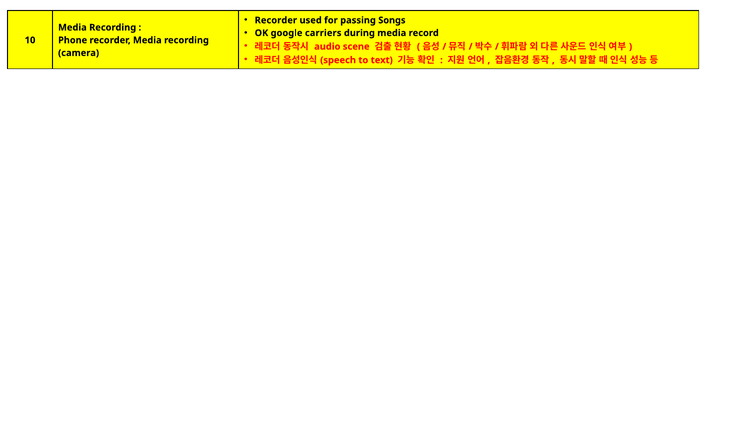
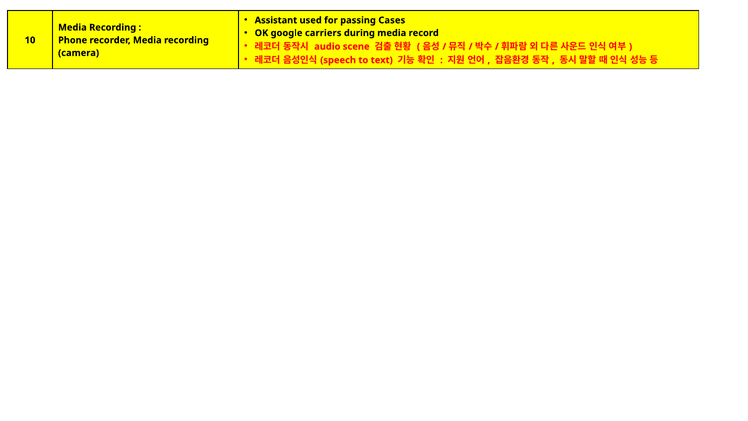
Recorder at (276, 20): Recorder -> Assistant
Songs: Songs -> Cases
